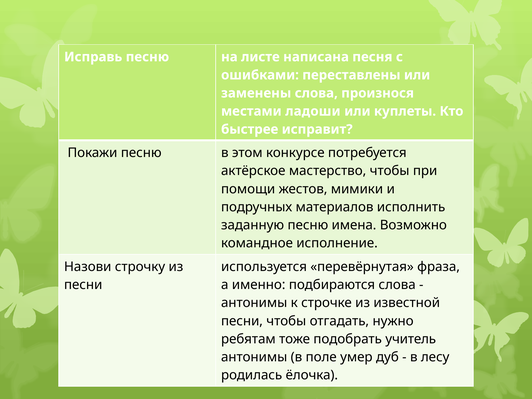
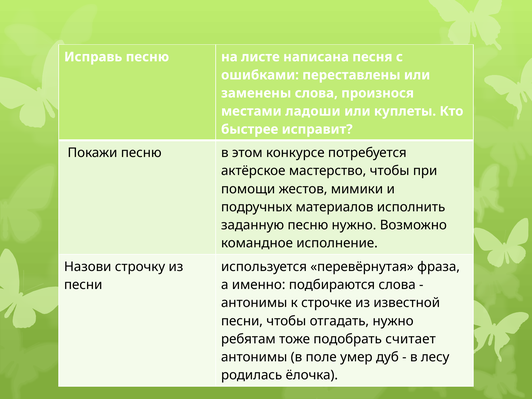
песню имена: имена -> нужно
учитель: учитель -> считает
